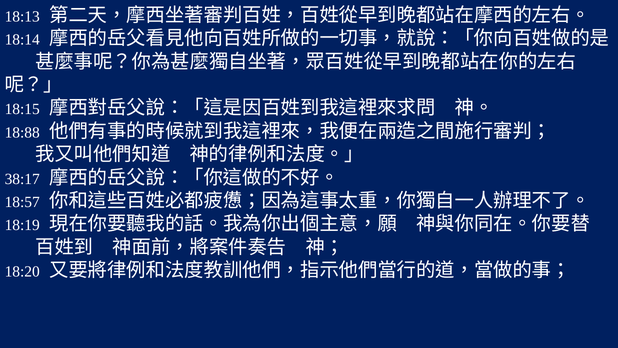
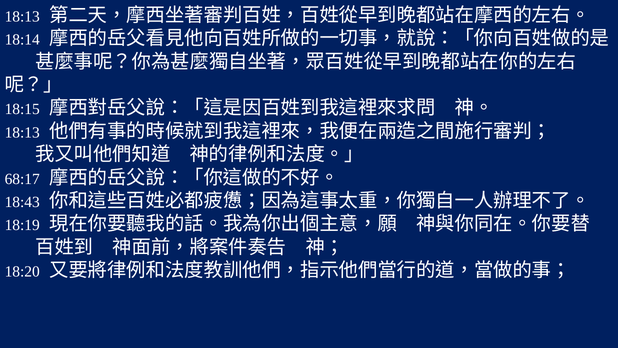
18:88 at (22, 132): 18:88 -> 18:13
38:17: 38:17 -> 68:17
18:57: 18:57 -> 18:43
